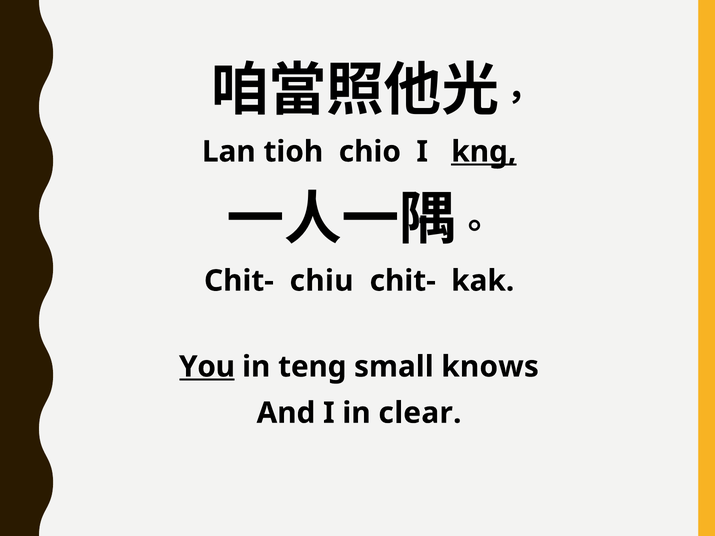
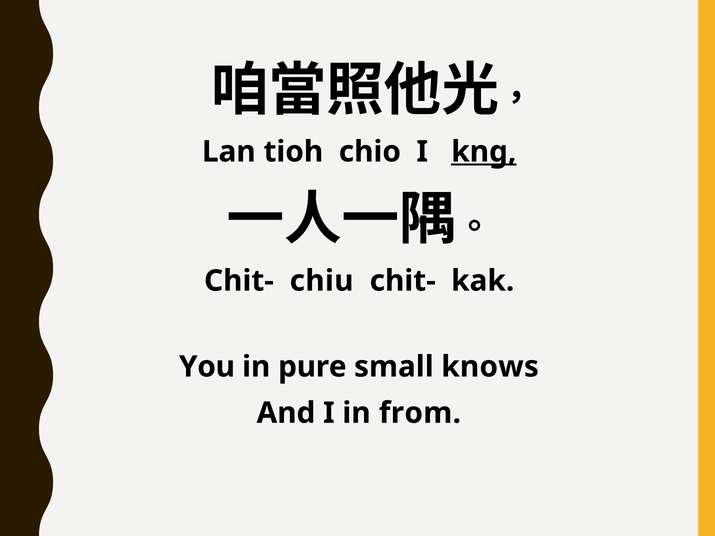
You underline: present -> none
teng: teng -> pure
clear: clear -> from
